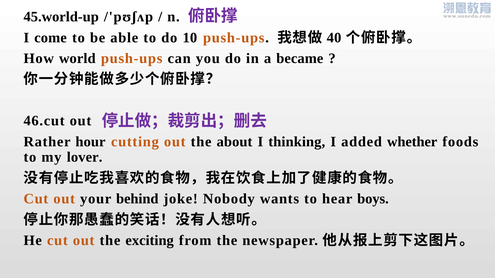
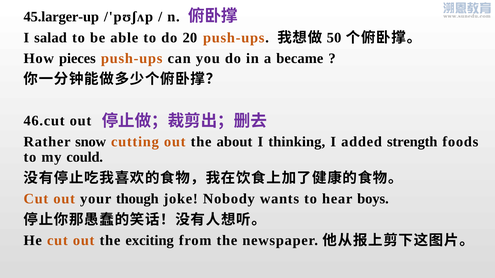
45.world-up: 45.world-up -> 45.larger-up
come: come -> salad
10: 10 -> 20
40: 40 -> 50
world: world -> pieces
hour: hour -> snow
whether: whether -> strength
lover: lover -> could
behind: behind -> though
